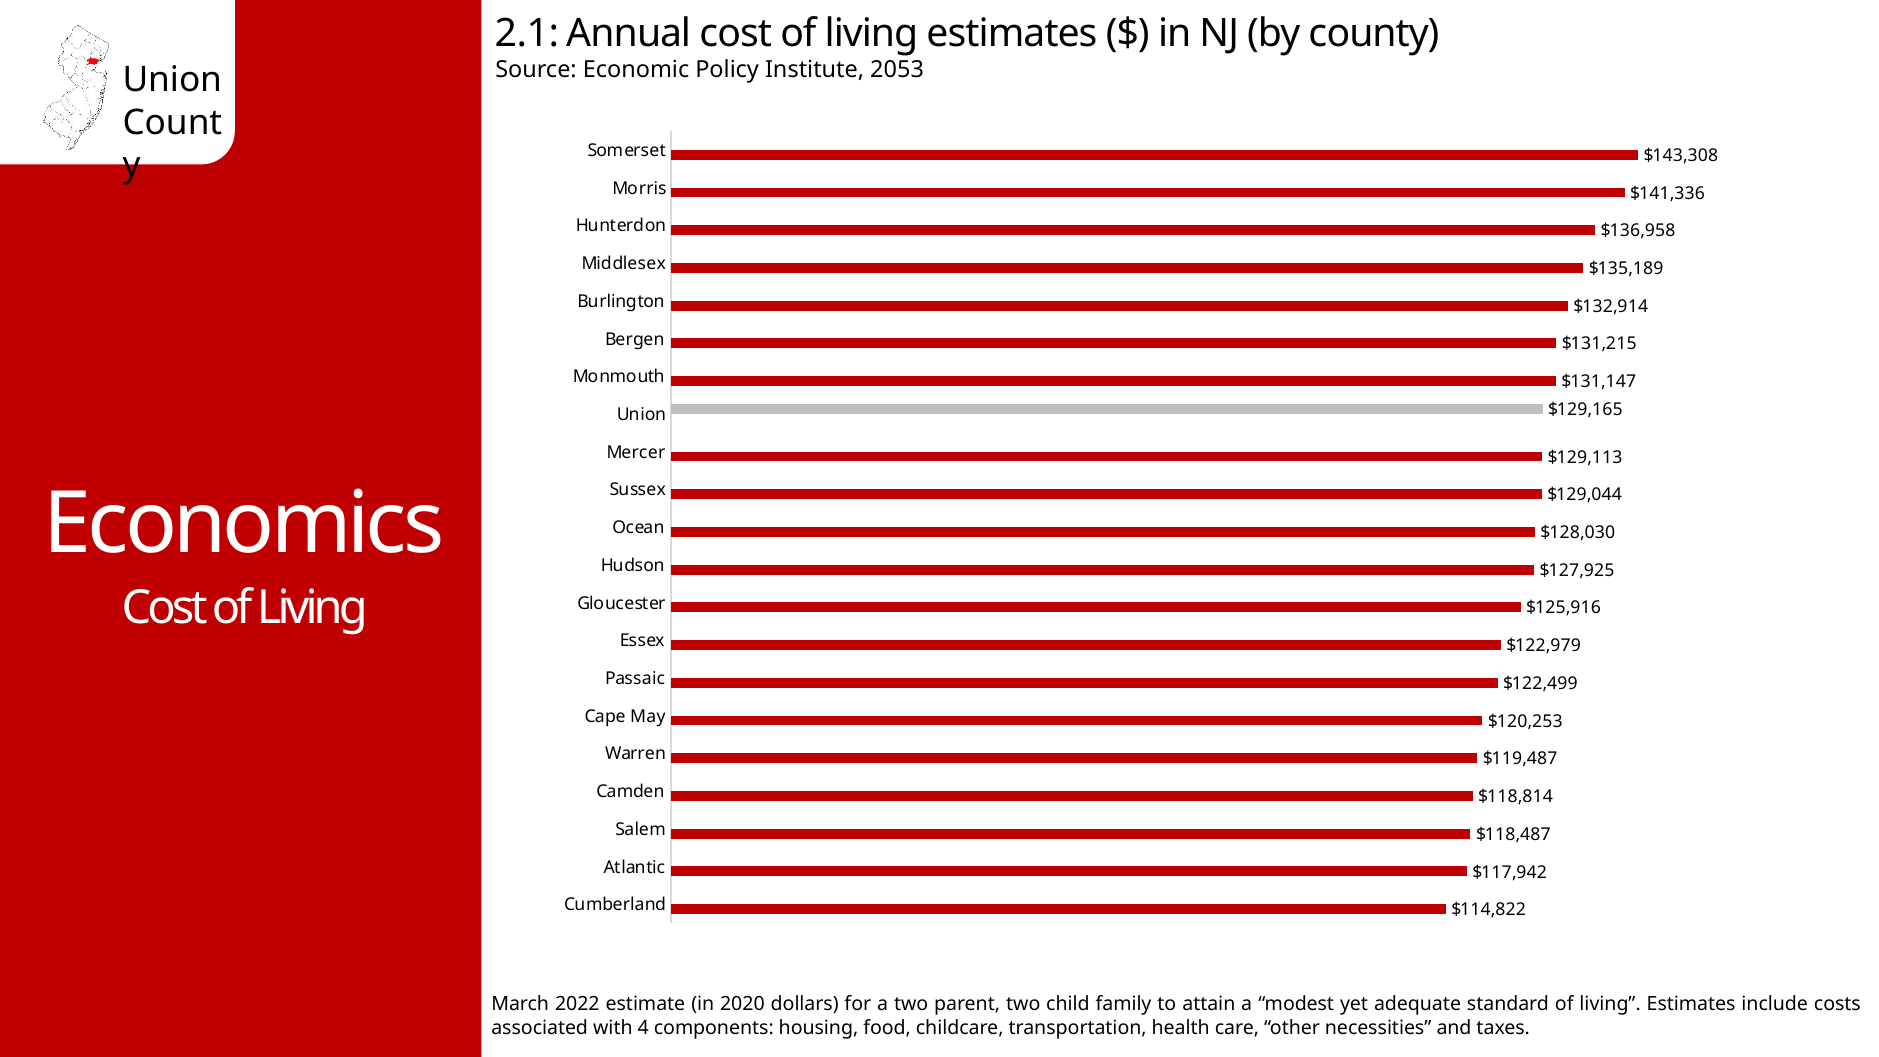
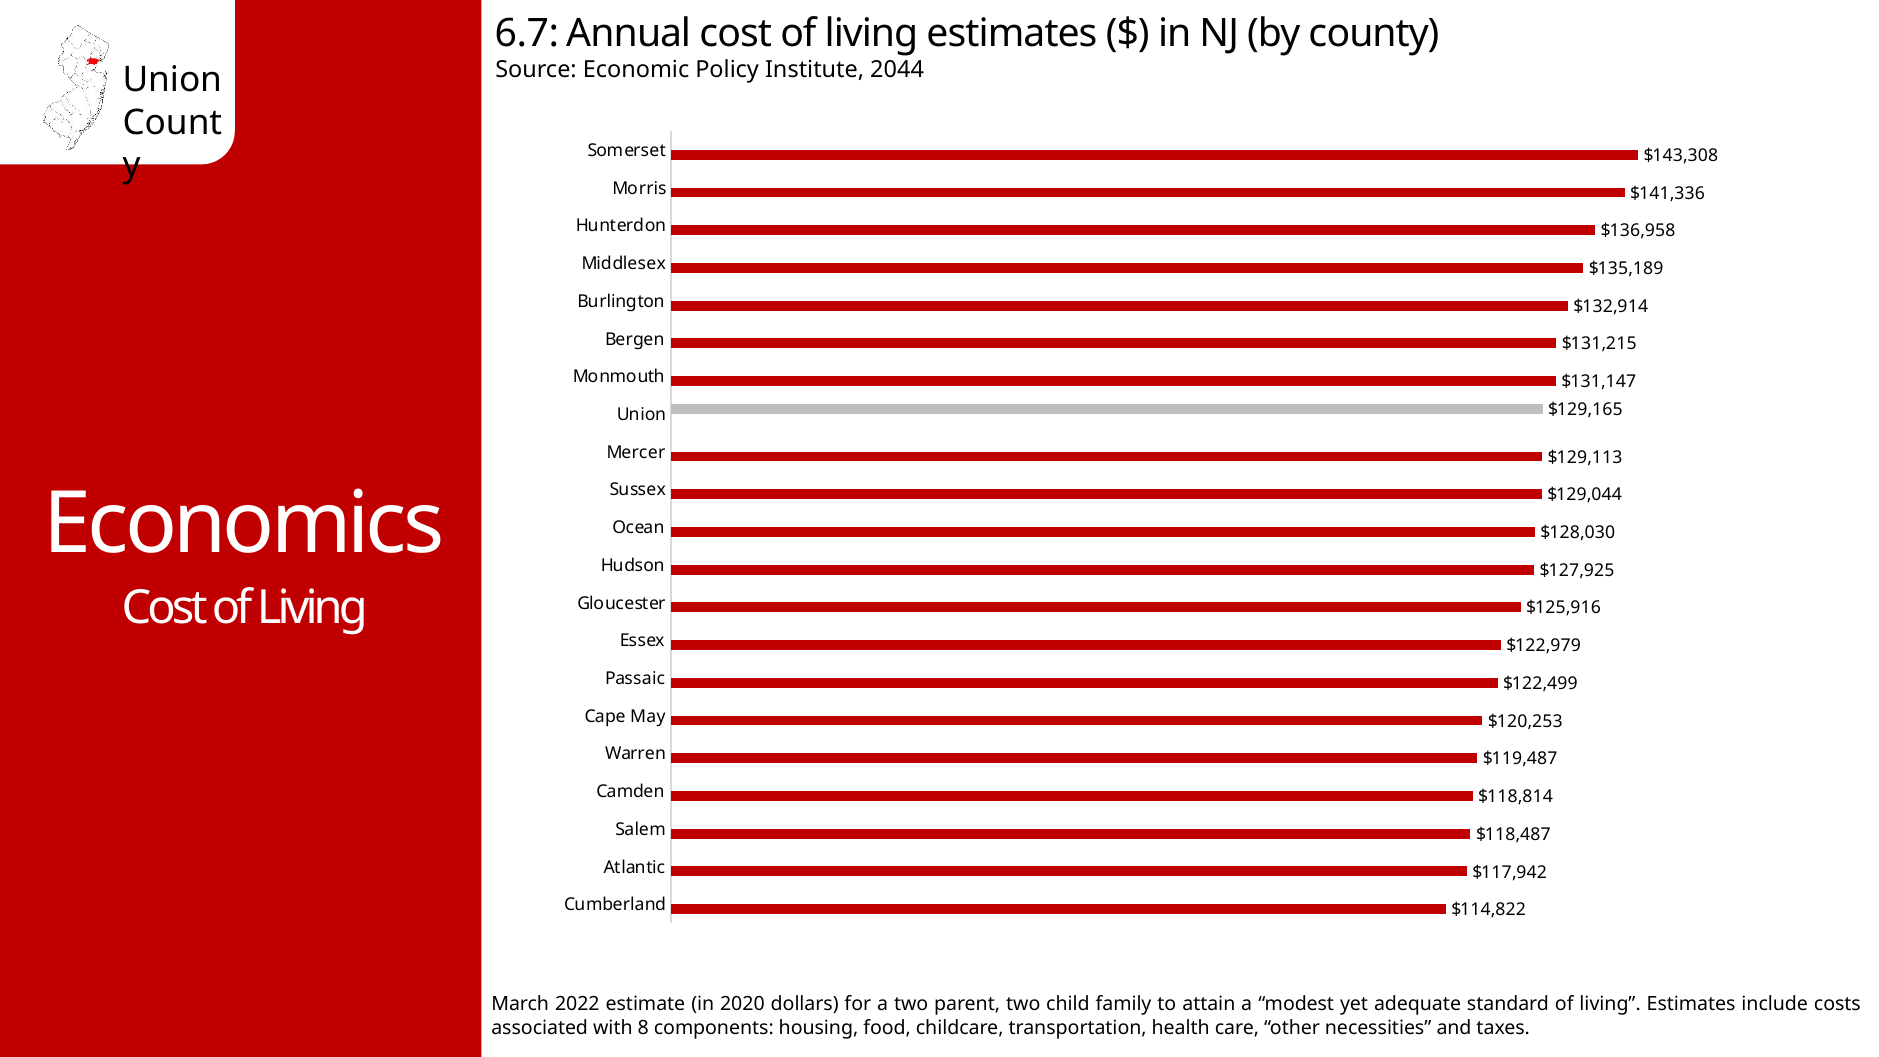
2.1: 2.1 -> 6.7
2053: 2053 -> 2044
4: 4 -> 8
